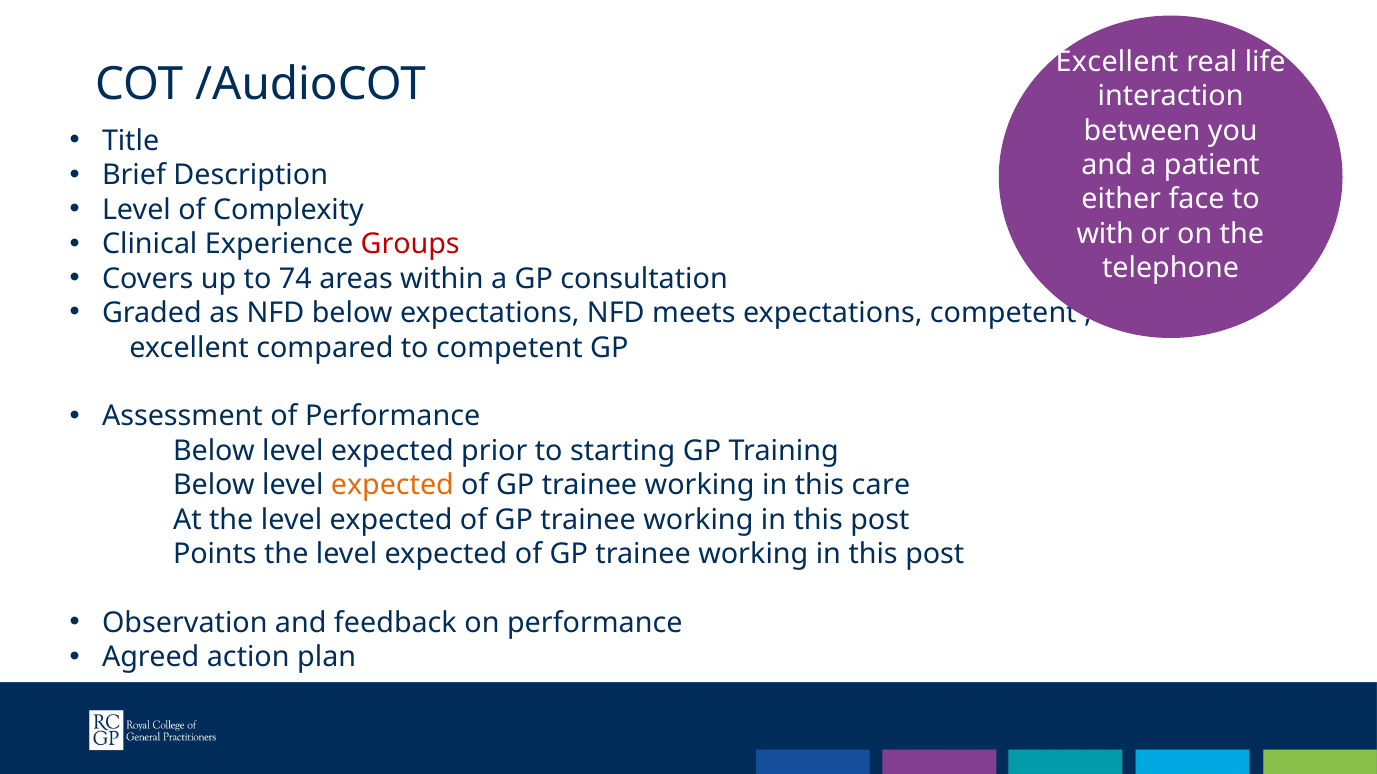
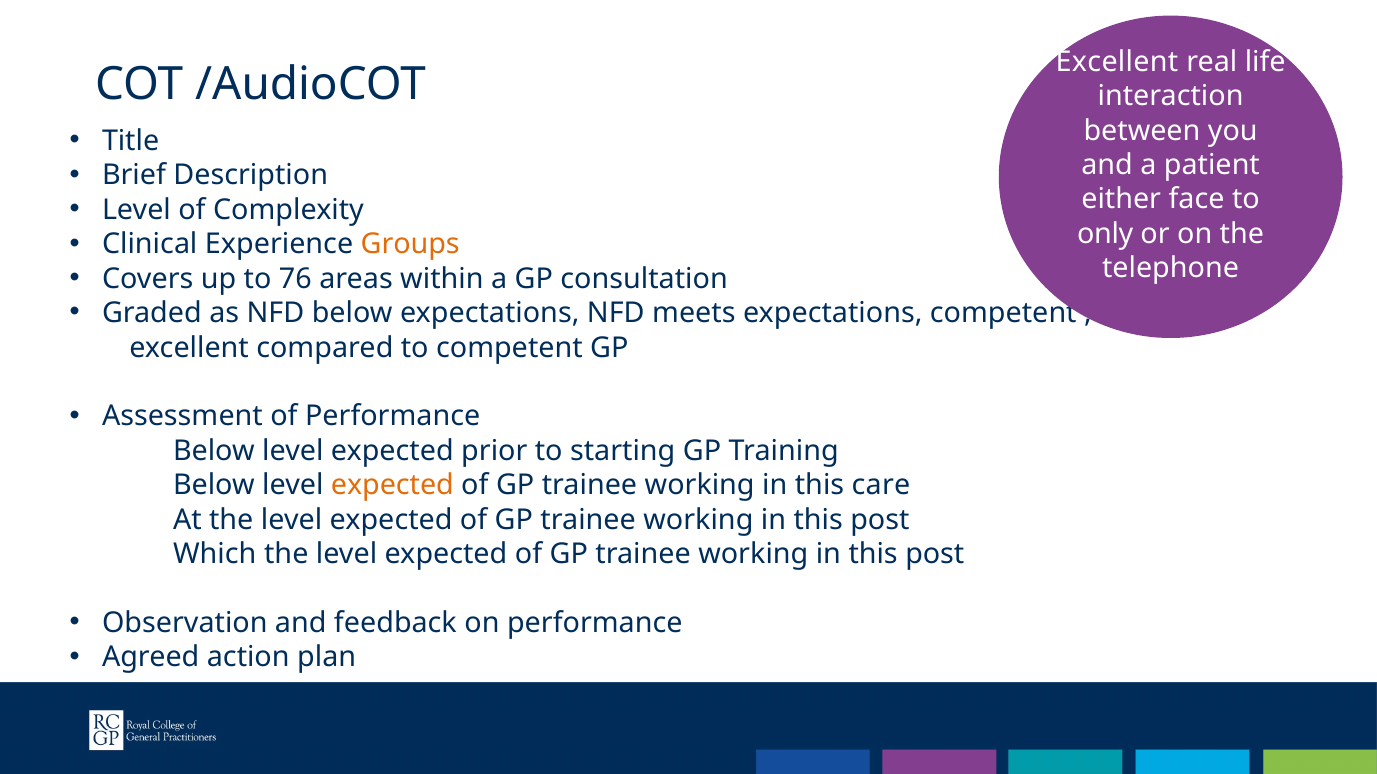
with: with -> only
Groups colour: red -> orange
74: 74 -> 76
Points: Points -> Which
